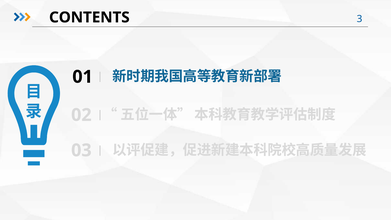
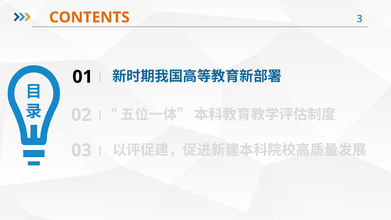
CONTENTS colour: black -> orange
